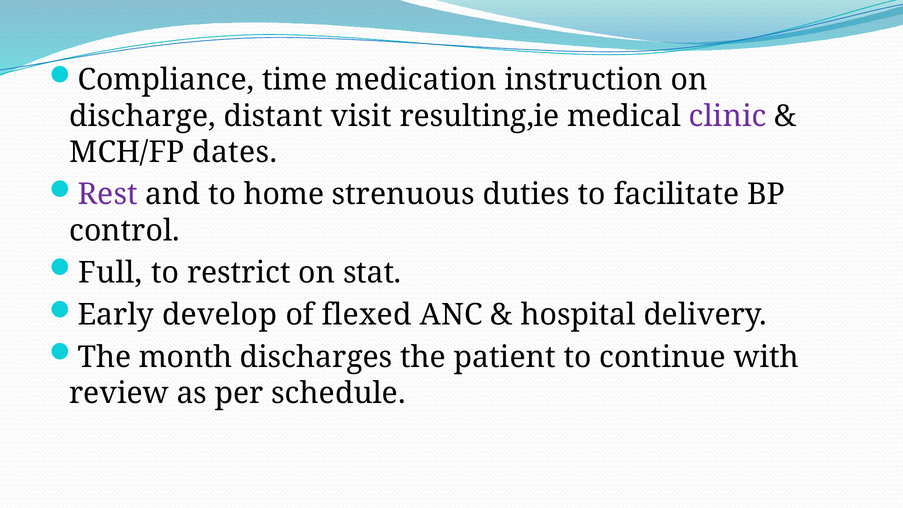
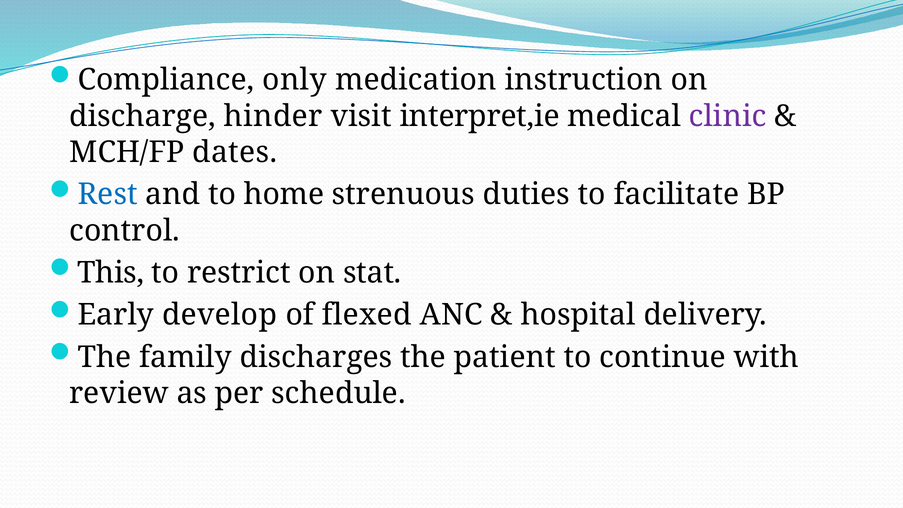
time: time -> only
distant: distant -> hinder
resulting,ie: resulting,ie -> interpret,ie
Rest colour: purple -> blue
Full: Full -> This
month: month -> family
